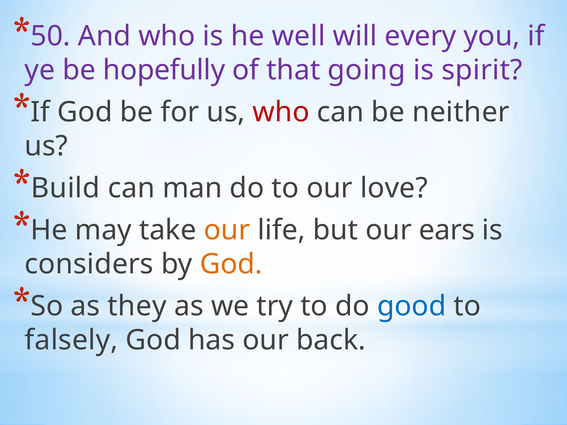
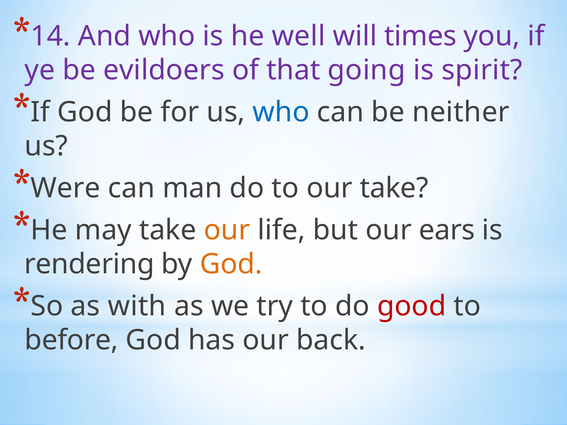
50: 50 -> 14
every: every -> times
hopefully: hopefully -> evildoers
who at (281, 112) colour: red -> blue
Build: Build -> Were
our love: love -> take
considers: considers -> rendering
they: they -> with
good colour: blue -> red
falsely: falsely -> before
